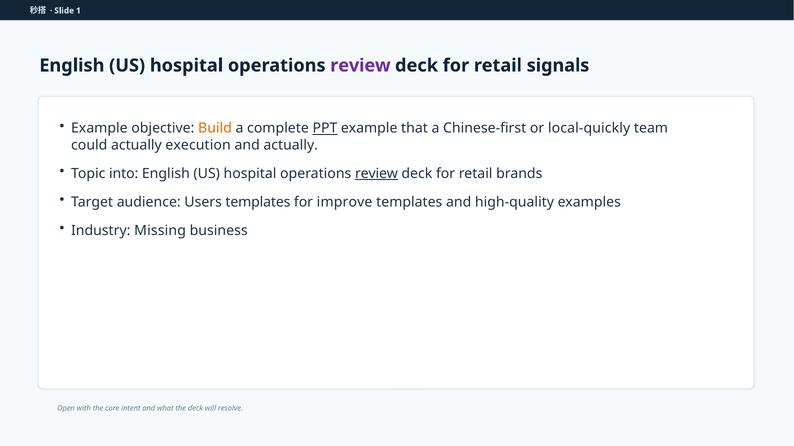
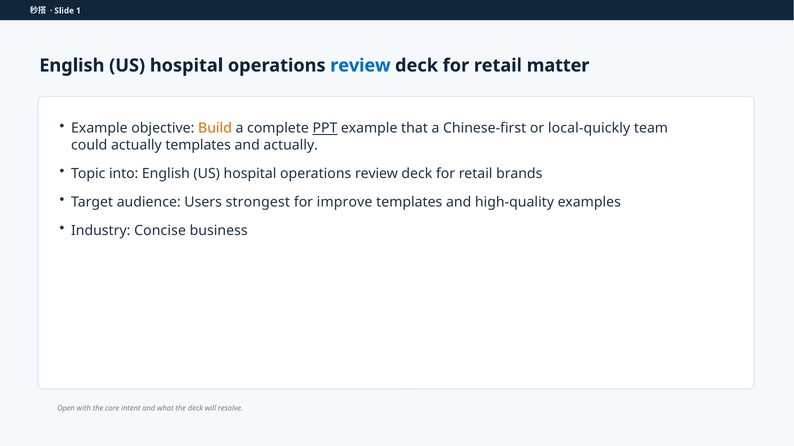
review at (360, 66) colour: purple -> blue
signals: signals -> matter
actually execution: execution -> templates
review at (376, 174) underline: present -> none
Users templates: templates -> strongest
Missing: Missing -> Concise
